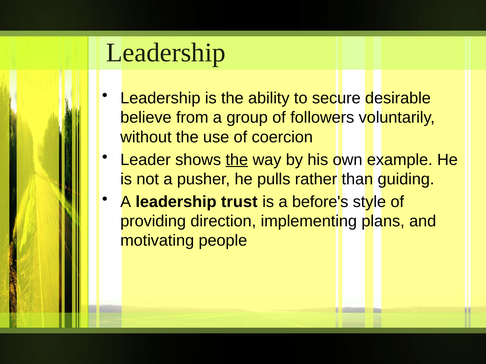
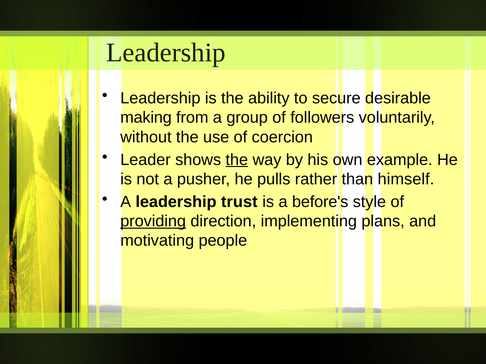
believe: believe -> making
guiding: guiding -> himself
providing underline: none -> present
